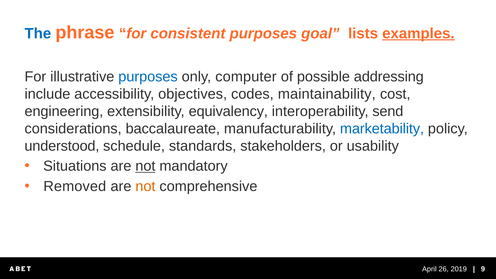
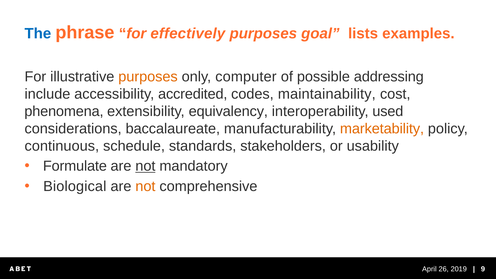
consistent: consistent -> effectively
examples underline: present -> none
purposes at (148, 77) colour: blue -> orange
objectives: objectives -> accredited
engineering: engineering -> phenomena
send: send -> used
marketability colour: blue -> orange
understood: understood -> continuous
Situations: Situations -> Formulate
Removed: Removed -> Biological
